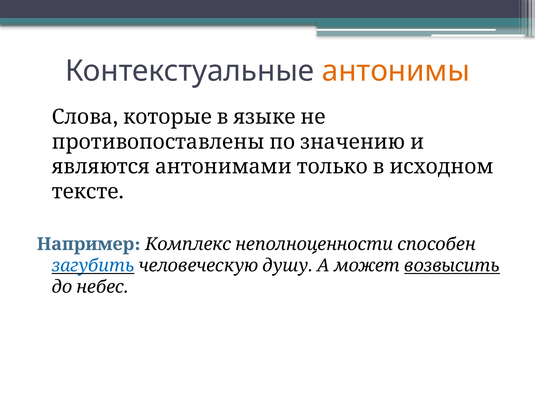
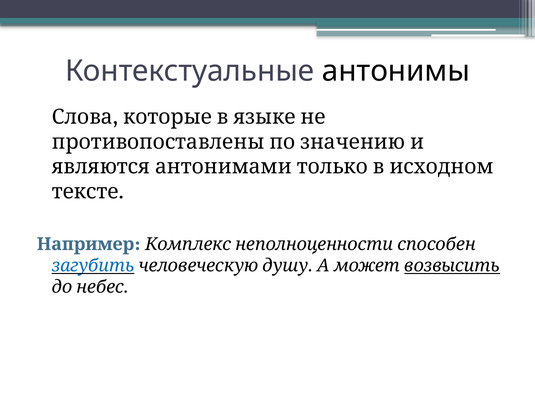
антонимы colour: orange -> black
